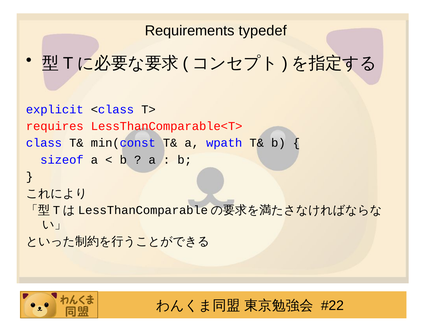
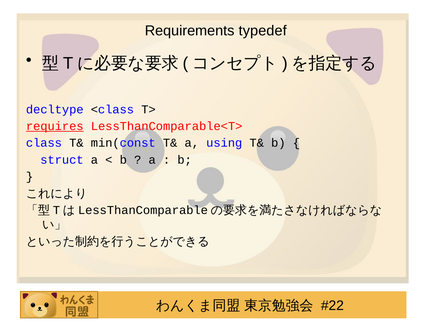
explicit: explicit -> decltype
requires underline: none -> present
wpath: wpath -> using
sizeof: sizeof -> struct
